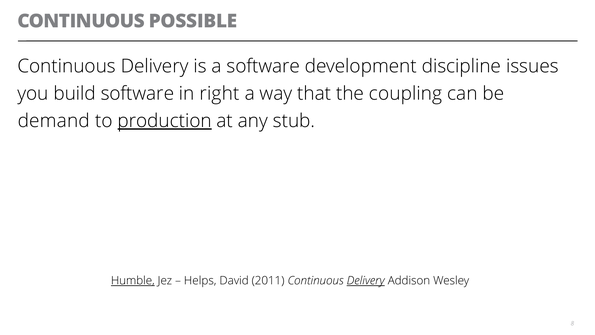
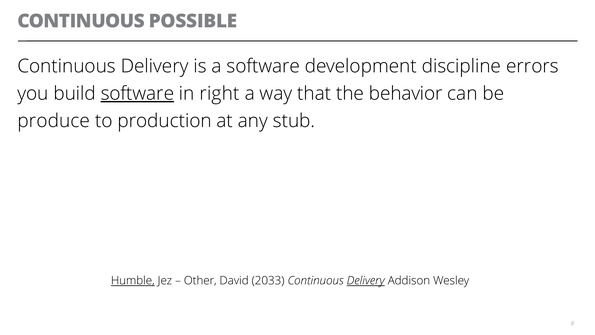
issues: issues -> errors
software at (137, 93) underline: none -> present
coupling: coupling -> behavior
demand: demand -> produce
production underline: present -> none
Helps: Helps -> Other
2011: 2011 -> 2033
